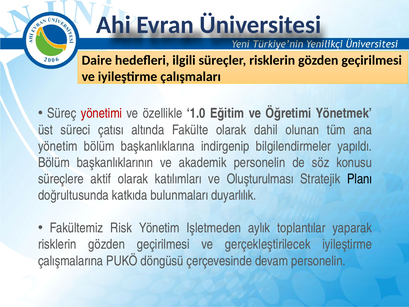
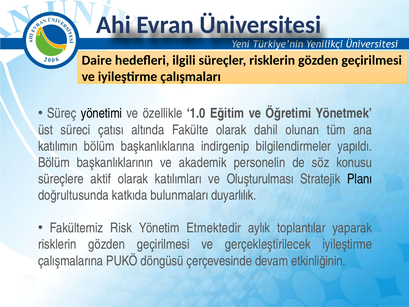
yönetimi colour: red -> black
yönetim at (58, 146): yönetim -> katılımın
Işletmeden: Işletmeden -> Etmektedir
devam personelin: personelin -> etkinliğinin
